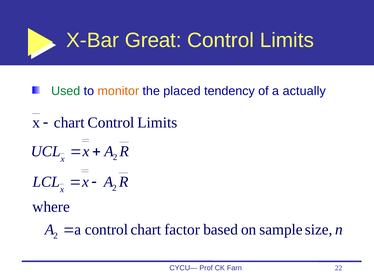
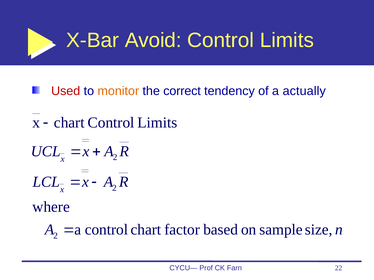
Great: Great -> Avoid
Used colour: green -> red
placed: placed -> correct
